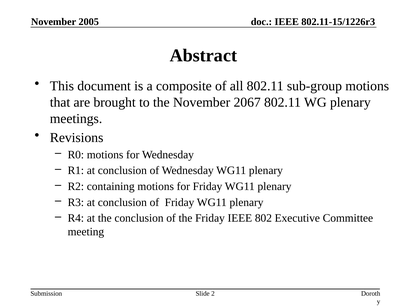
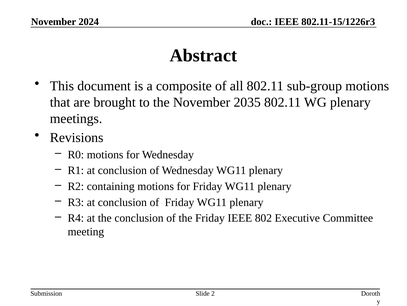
2005: 2005 -> 2024
2067: 2067 -> 2035
